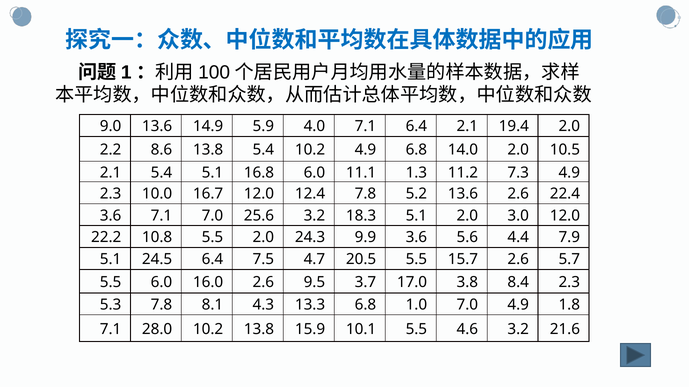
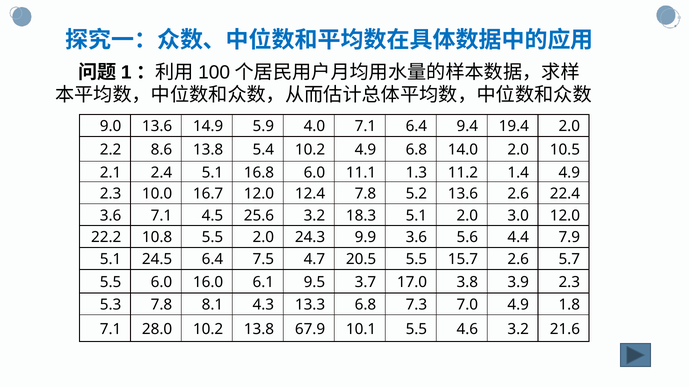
6.4 2.1: 2.1 -> 9.4
2.1 5.4: 5.4 -> 2.4
7.3: 7.3 -> 1.4
7.1 7.0: 7.0 -> 4.5
16.0 2.6: 2.6 -> 6.1
8.4: 8.4 -> 3.9
1.0: 1.0 -> 7.3
15.9: 15.9 -> 67.9
